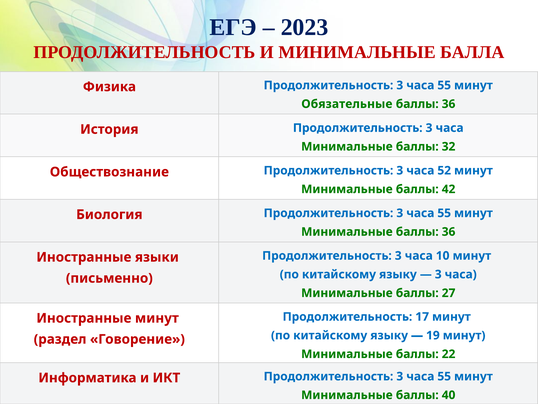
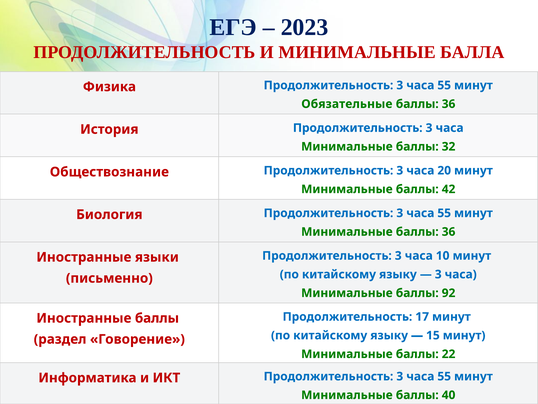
52: 52 -> 20
27: 27 -> 92
Иностранные минут: минут -> баллы
19: 19 -> 15
